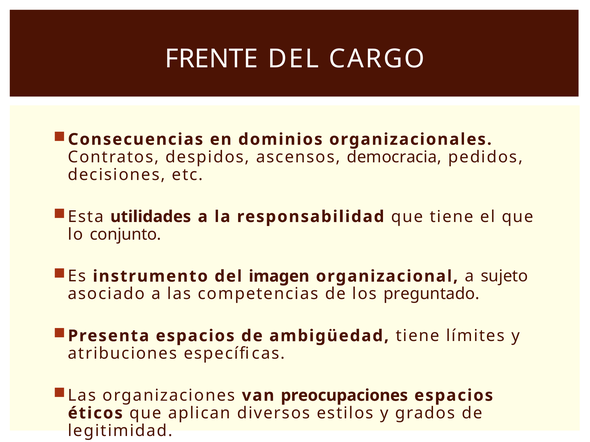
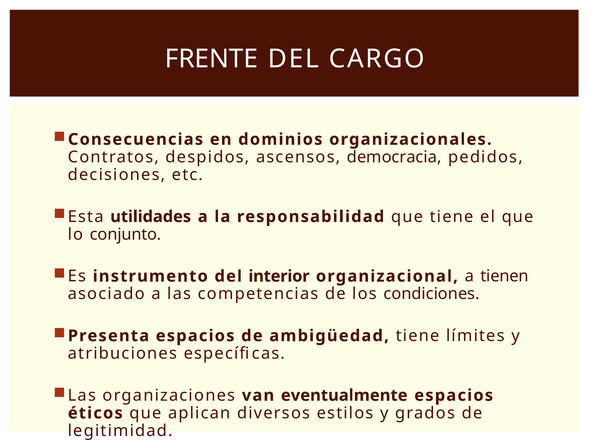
imagen: imagen -> interior
sujeto: sujeto -> tienen
preguntado: preguntado -> condiciones
preocupaciones: preocupaciones -> eventualmente
